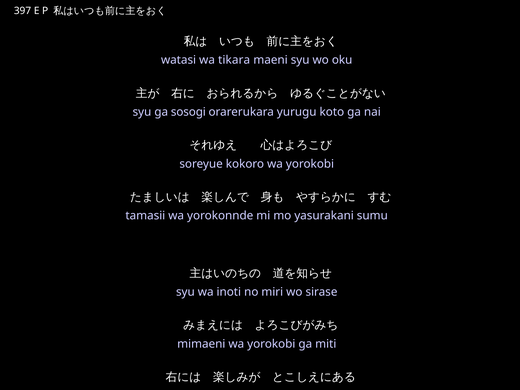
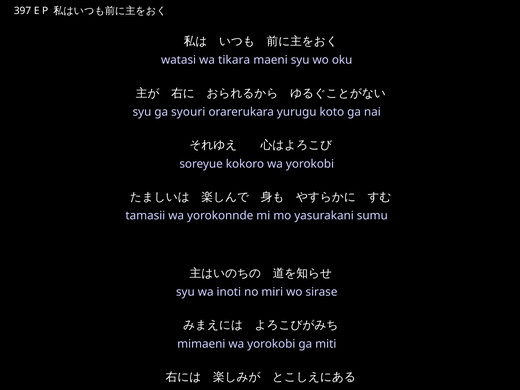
sosogi: sosogi -> syouri
